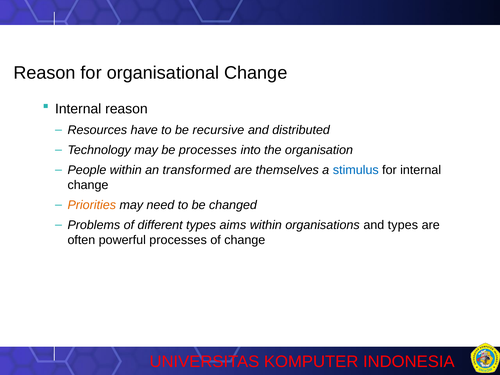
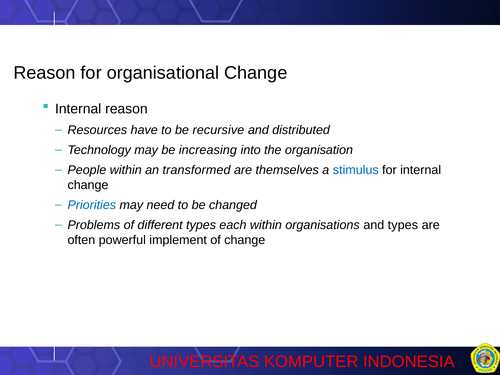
be processes: processes -> increasing
Priorities colour: orange -> blue
aims: aims -> each
powerful processes: processes -> implement
